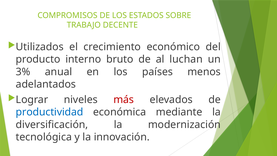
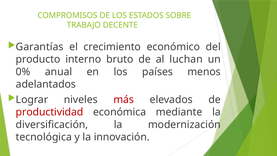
Utilizados: Utilizados -> Garantías
3%: 3% -> 0%
productividad colour: blue -> red
